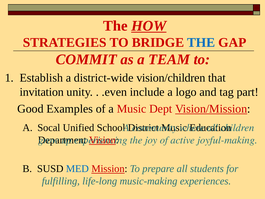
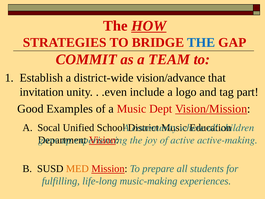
vision/children: vision/children -> vision/advance
joyful-making: joyful-making -> active-making
MED colour: blue -> orange
